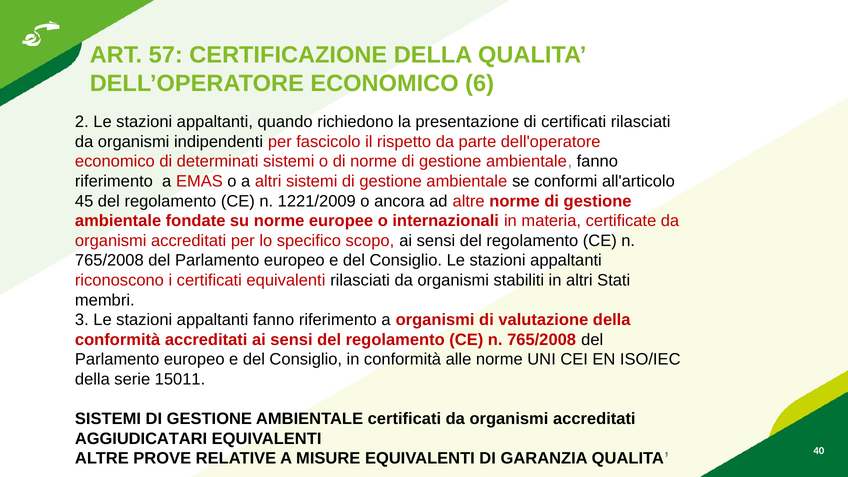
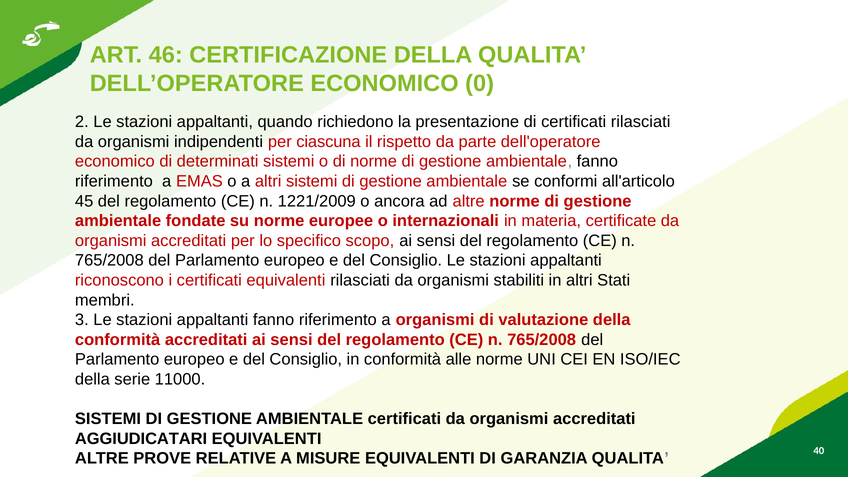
57: 57 -> 46
6: 6 -> 0
fascicolo: fascicolo -> ciascuna
15011: 15011 -> 11000
